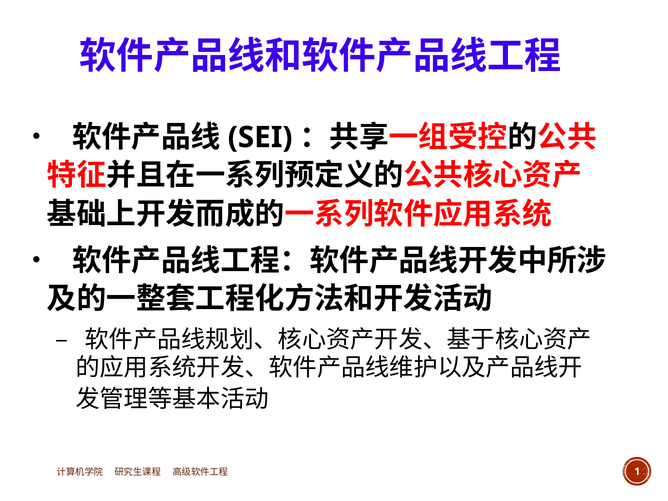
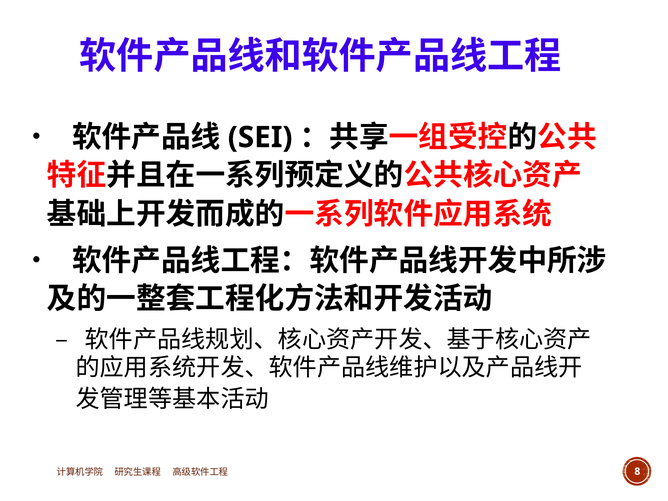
1: 1 -> 8
